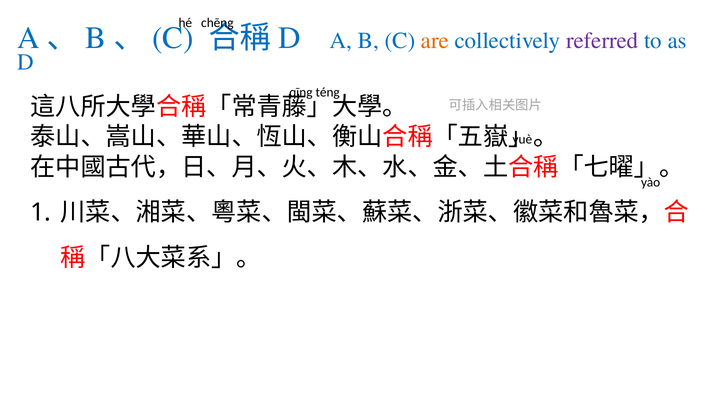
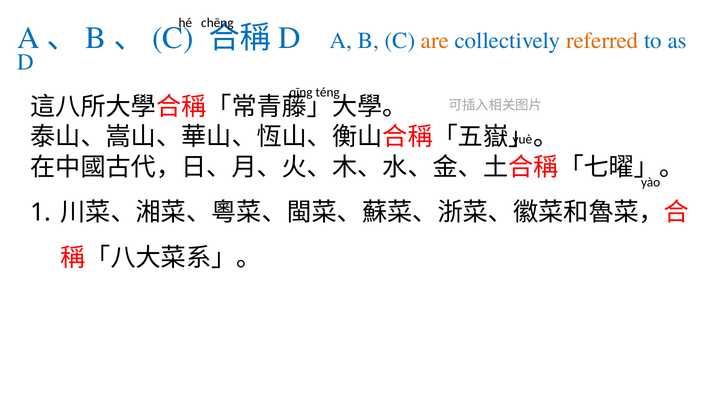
referred colour: purple -> orange
